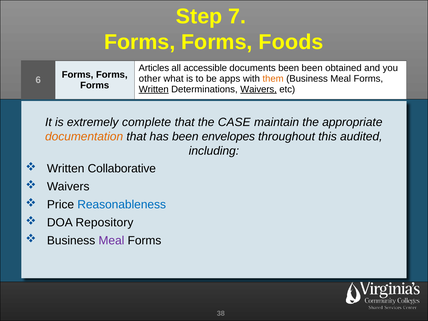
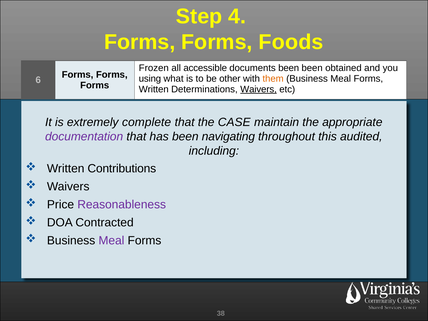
7: 7 -> 4
Articles: Articles -> Frozen
other: other -> using
apps: apps -> other
Written at (154, 89) underline: present -> none
documentation colour: orange -> purple
envelopes: envelopes -> navigating
Collaborative: Collaborative -> Contributions
Reasonableness colour: blue -> purple
Repository: Repository -> Contracted
